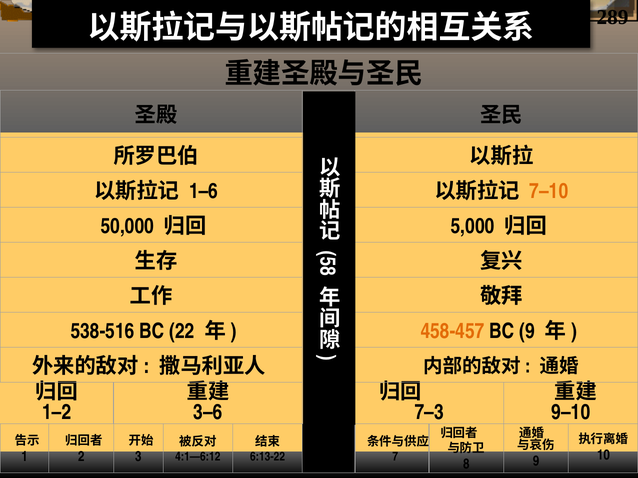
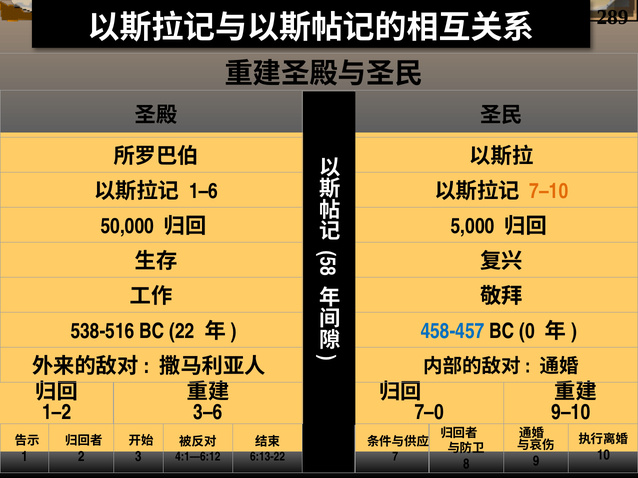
458-457 colour: orange -> blue
BC 9: 9 -> 0
7–3: 7–3 -> 7–0
